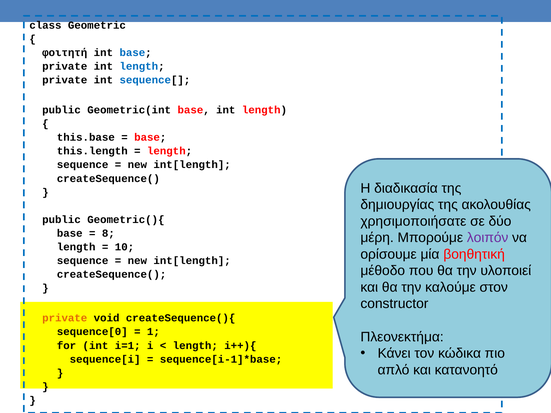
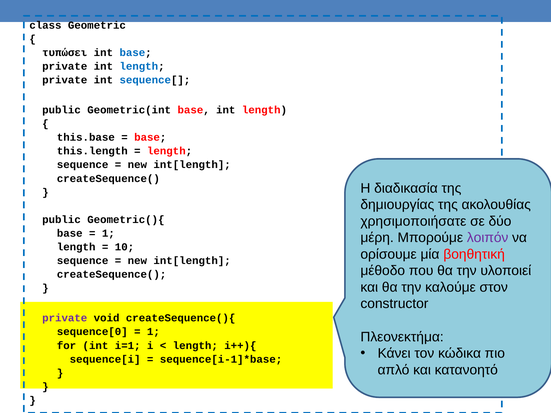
φοιτητή: φοιτητή -> τυπώσει
8 at (108, 233): 8 -> 1
private at (65, 318) colour: orange -> purple
